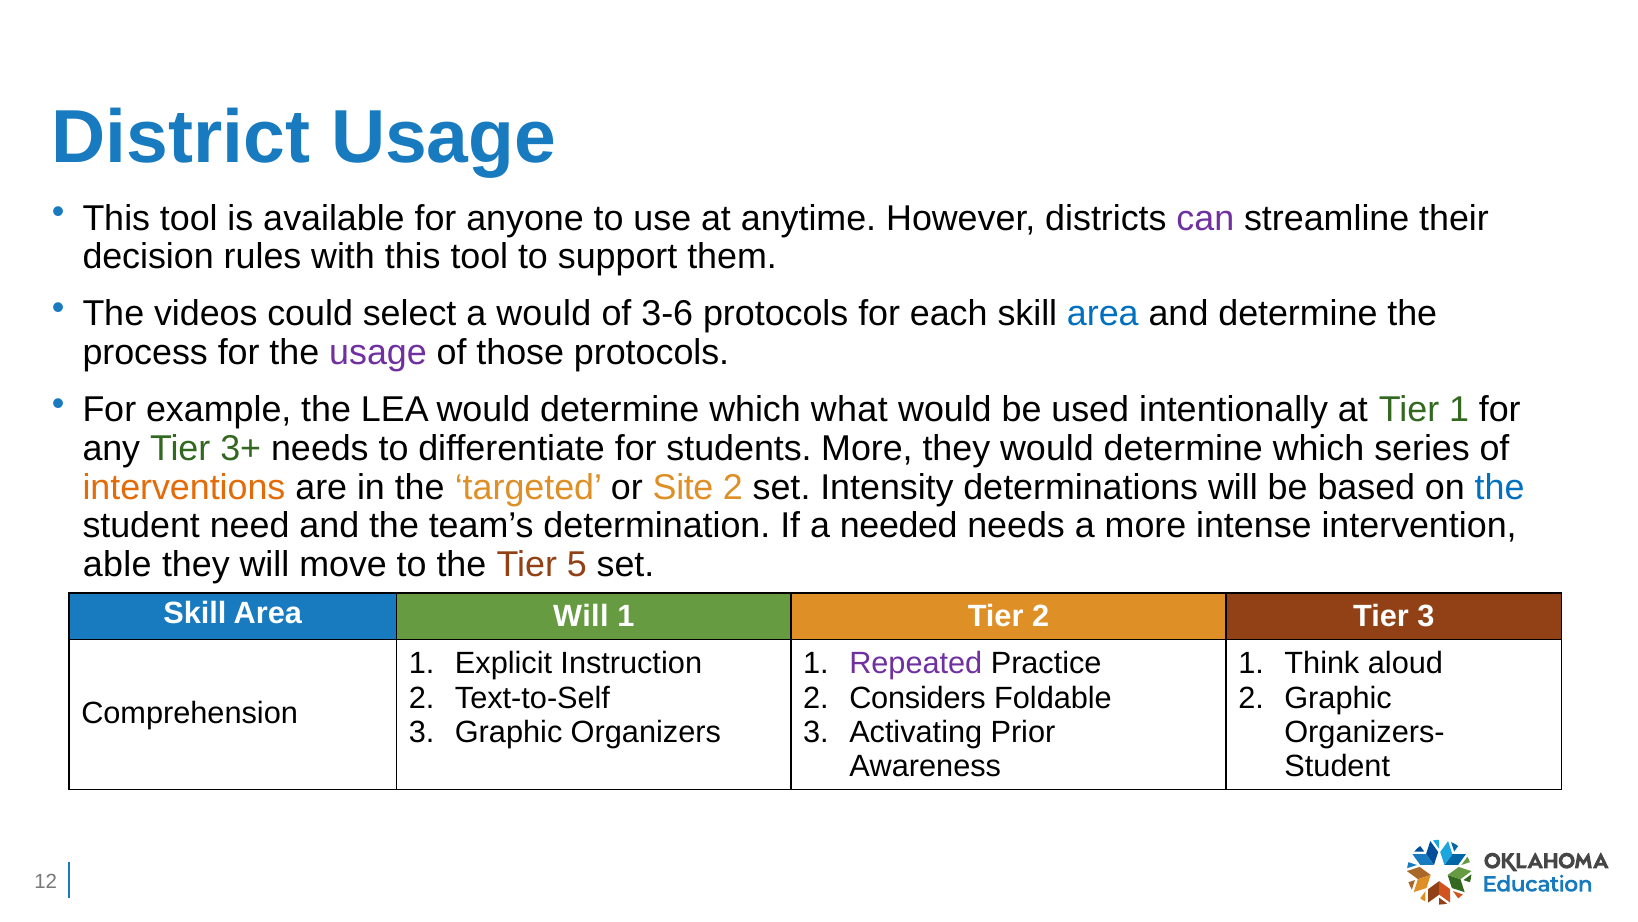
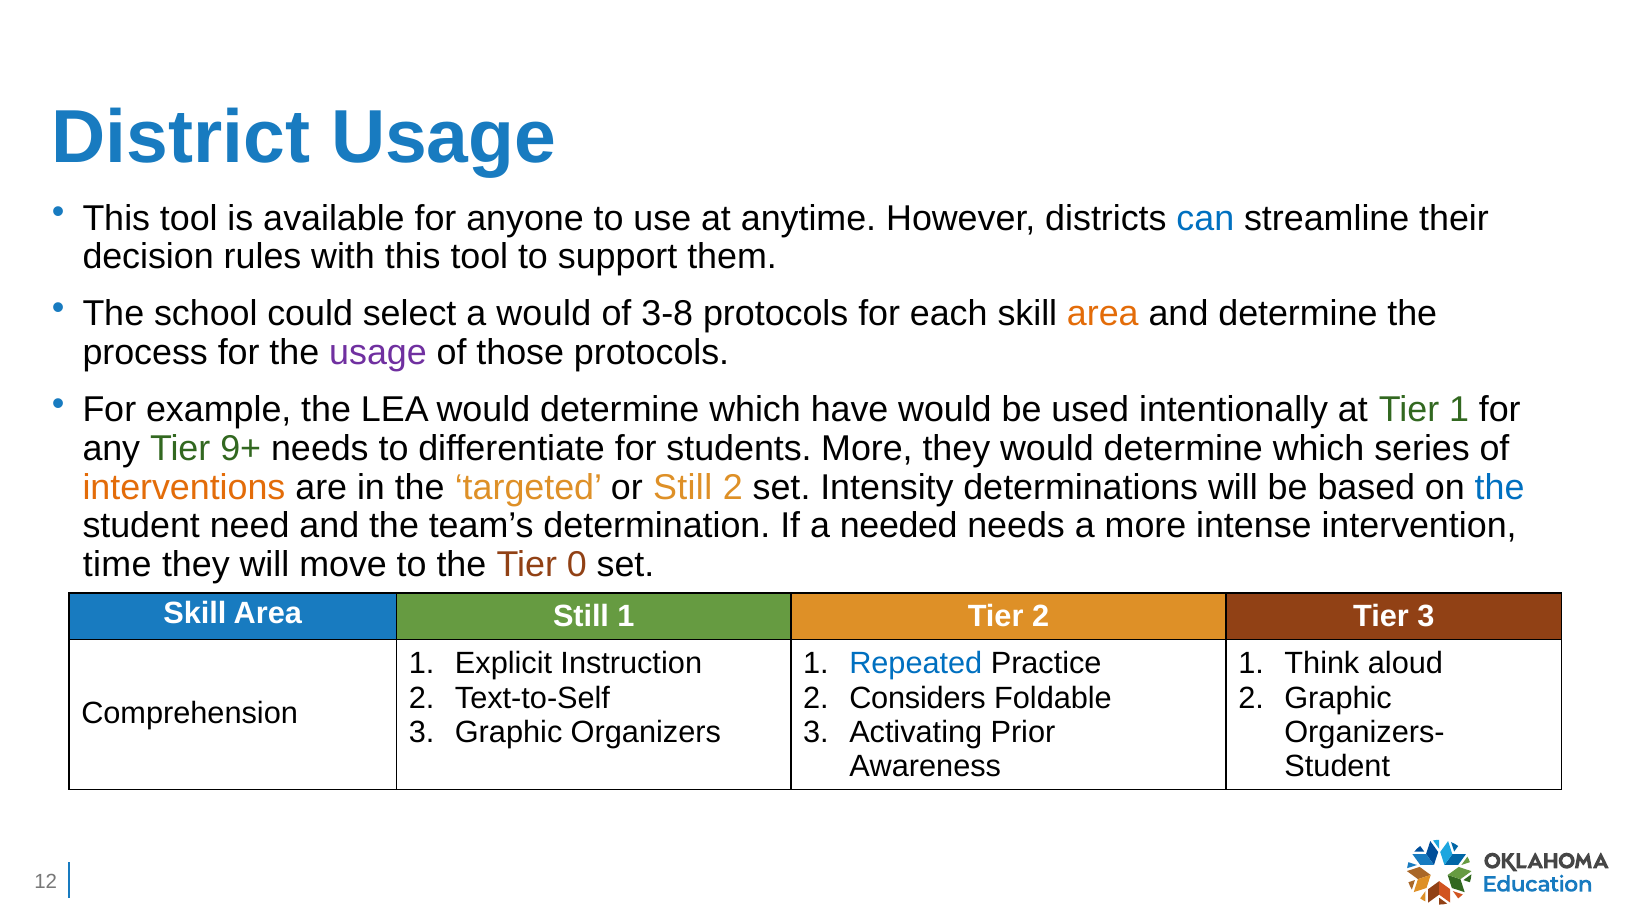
can colour: purple -> blue
videos: videos -> school
3-6: 3-6 -> 3-8
area at (1103, 314) colour: blue -> orange
what: what -> have
3+: 3+ -> 9+
or Site: Site -> Still
able: able -> time
5: 5 -> 0
Area Will: Will -> Still
Repeated colour: purple -> blue
